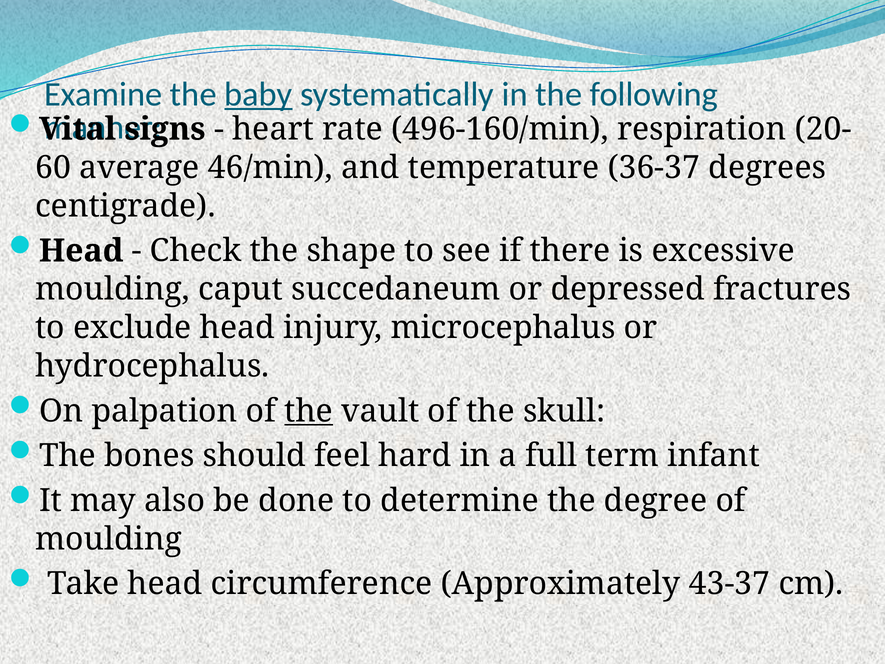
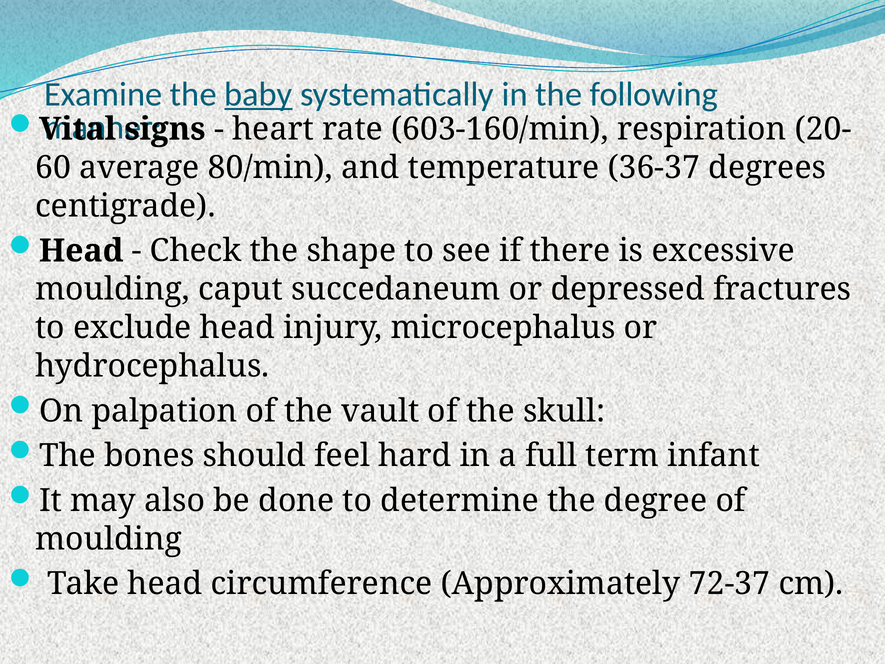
496-160/min: 496-160/min -> 603-160/min
46/min: 46/min -> 80/min
the at (309, 411) underline: present -> none
43-37: 43-37 -> 72-37
